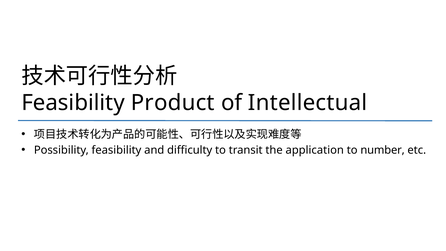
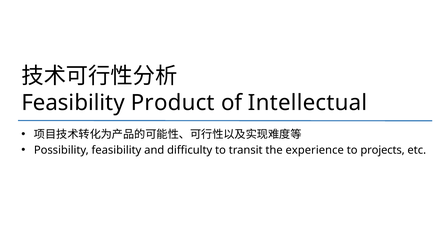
application: application -> experience
number: number -> projects
